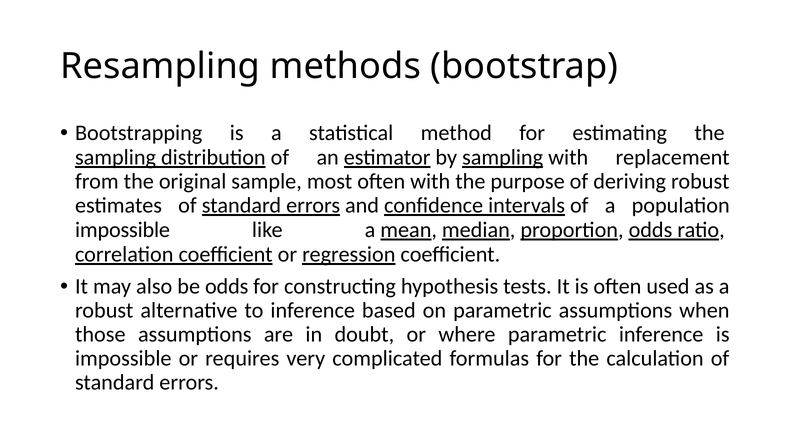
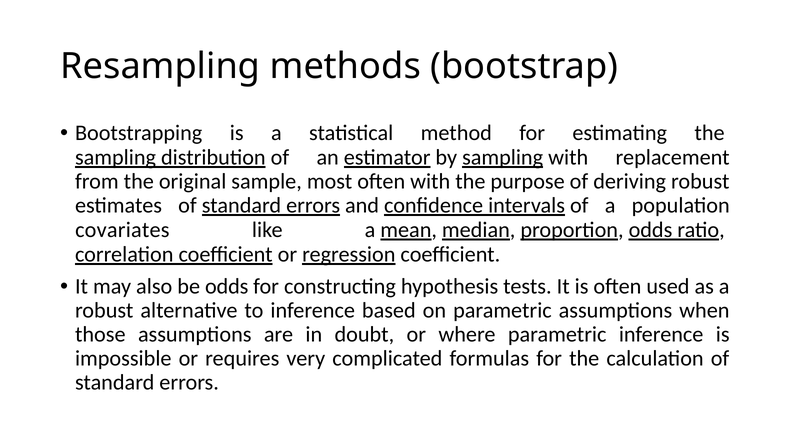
impossible at (123, 230): impossible -> covariates
